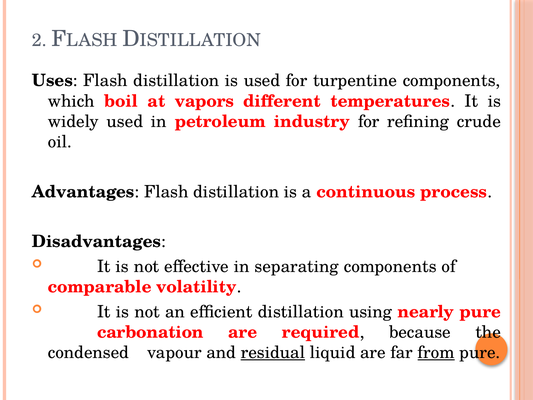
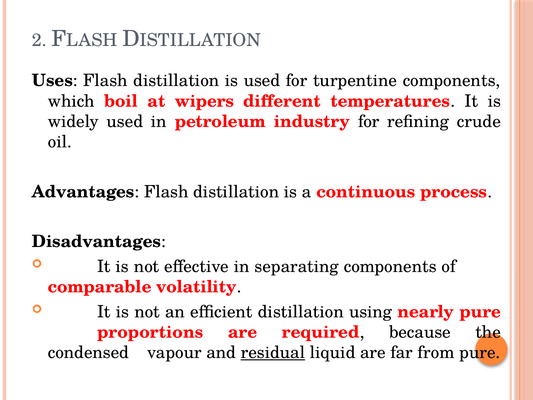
vapors: vapors -> wipers
carbonation: carbonation -> proportions
from underline: present -> none
